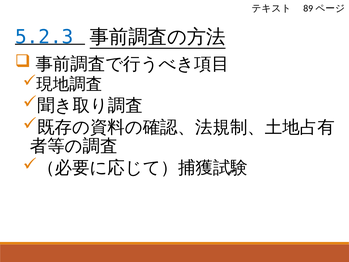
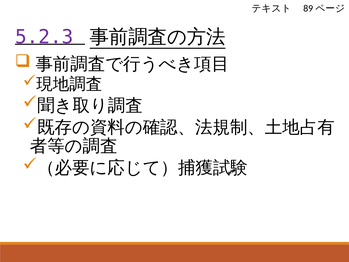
5.2.3 colour: blue -> purple
